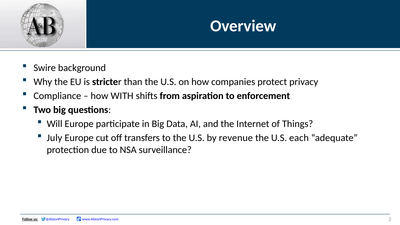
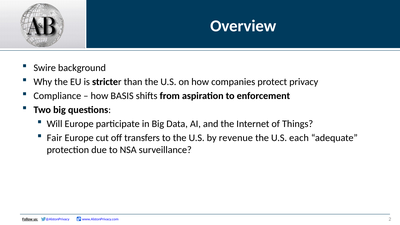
WITH: WITH -> BASIS
July: July -> Fair
